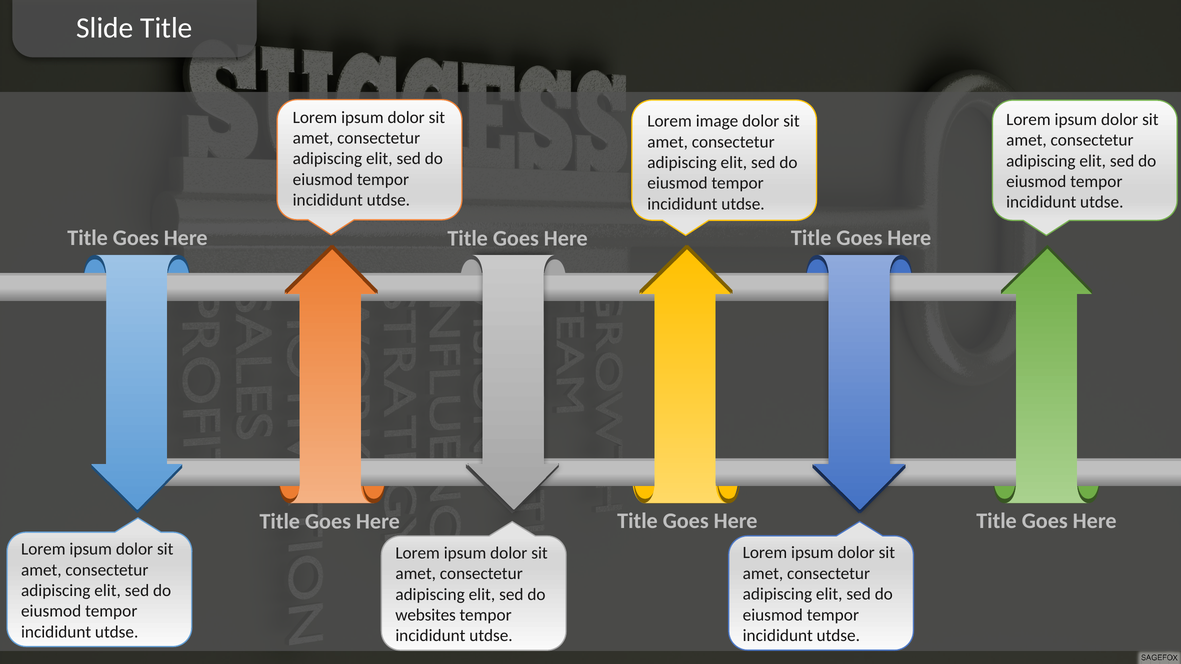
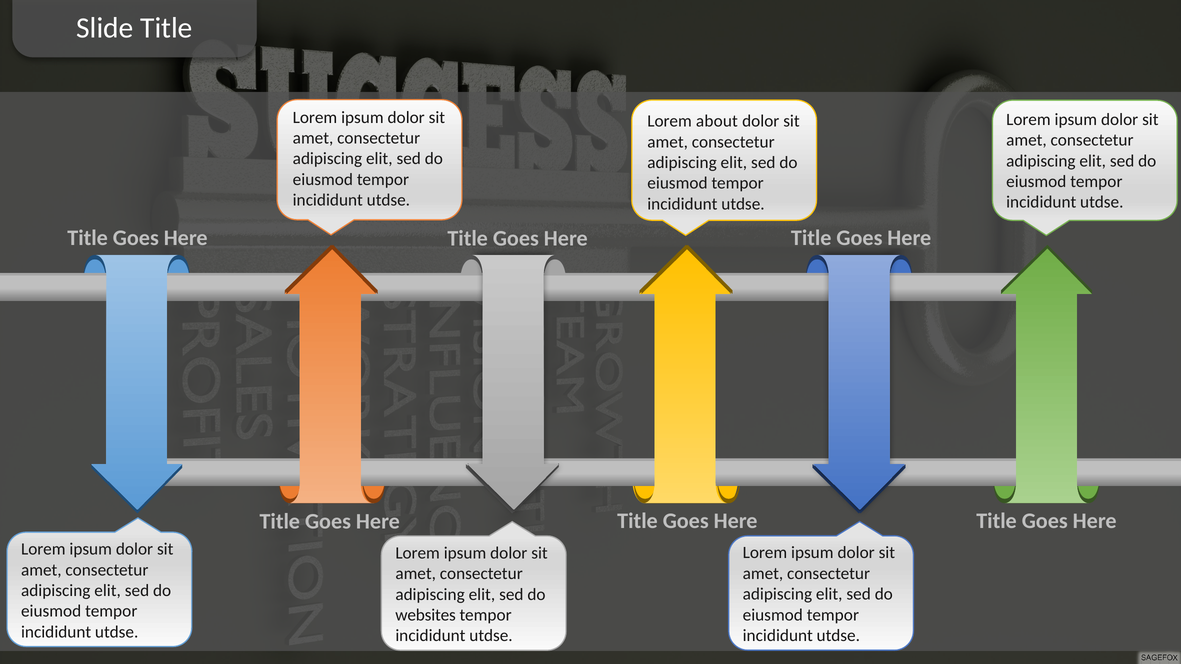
image: image -> about
